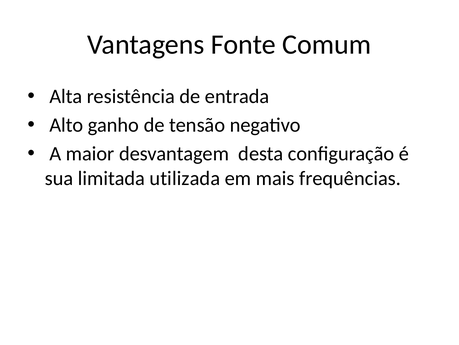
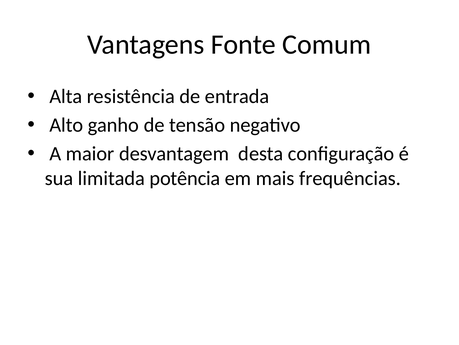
utilizada: utilizada -> potência
